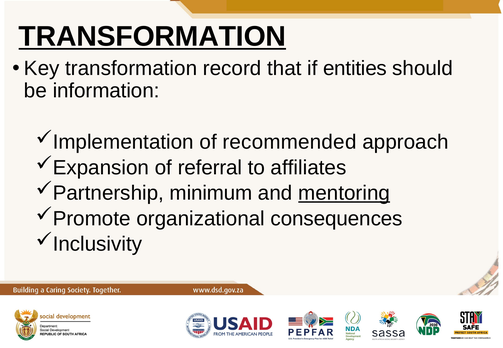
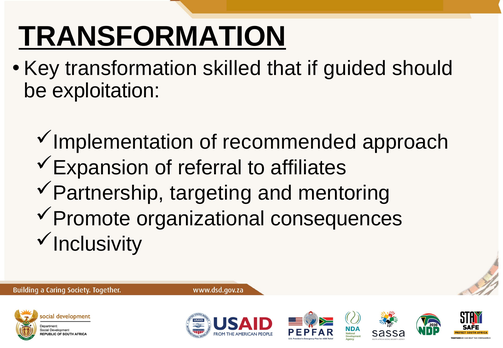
record: record -> skilled
entities: entities -> guided
information: information -> exploitation
minimum: minimum -> targeting
mentoring underline: present -> none
